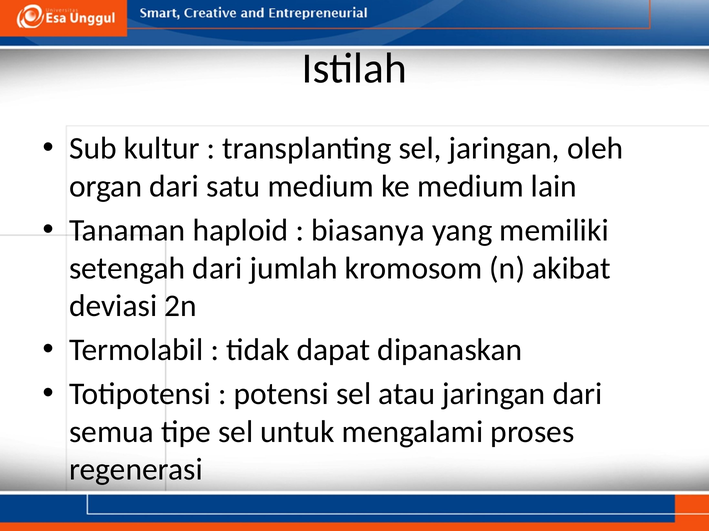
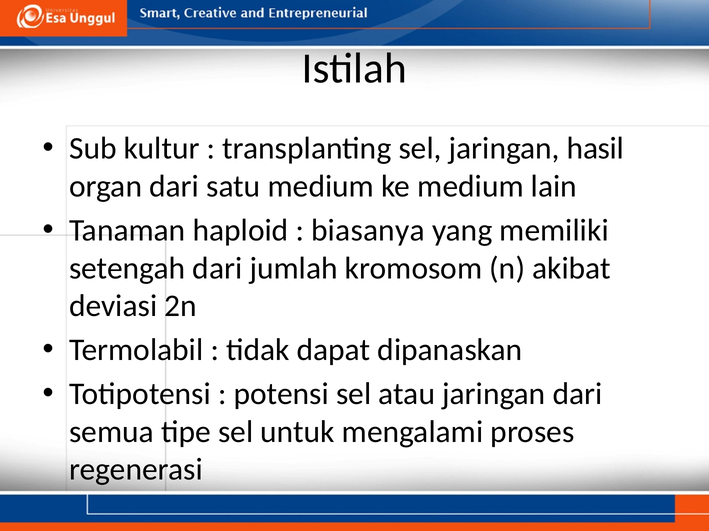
oleh: oleh -> hasil
